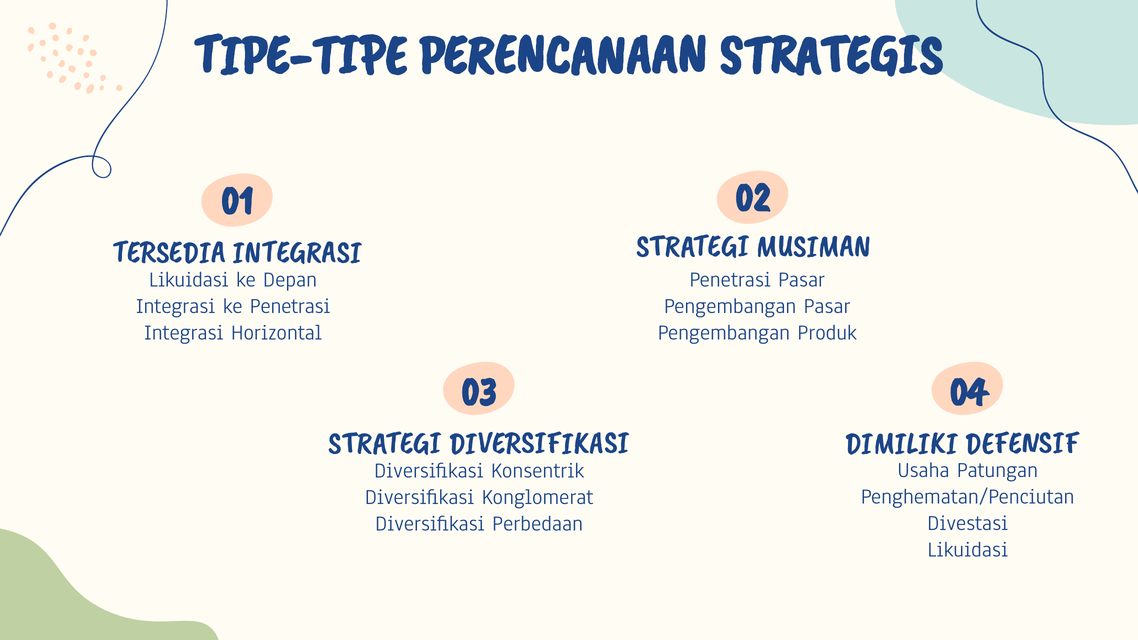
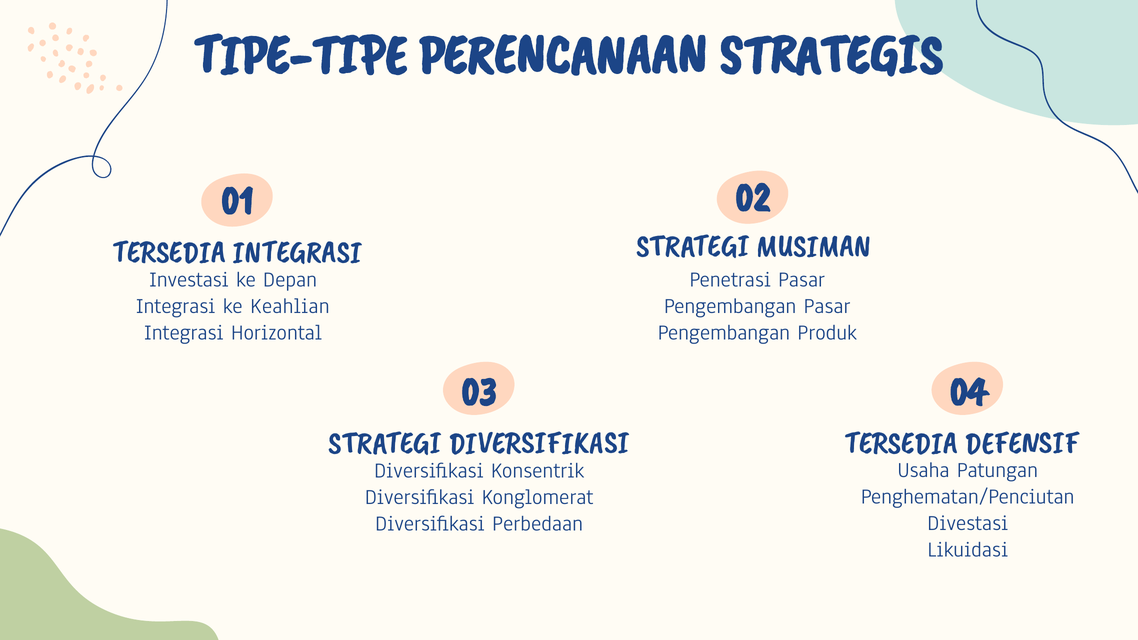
Likuidasi at (189, 279): Likuidasi -> Investasi
ke Penetrasi: Penetrasi -> Keahlian
DIMILIKI at (901, 443): DIMILIKI -> TERSEDIA
